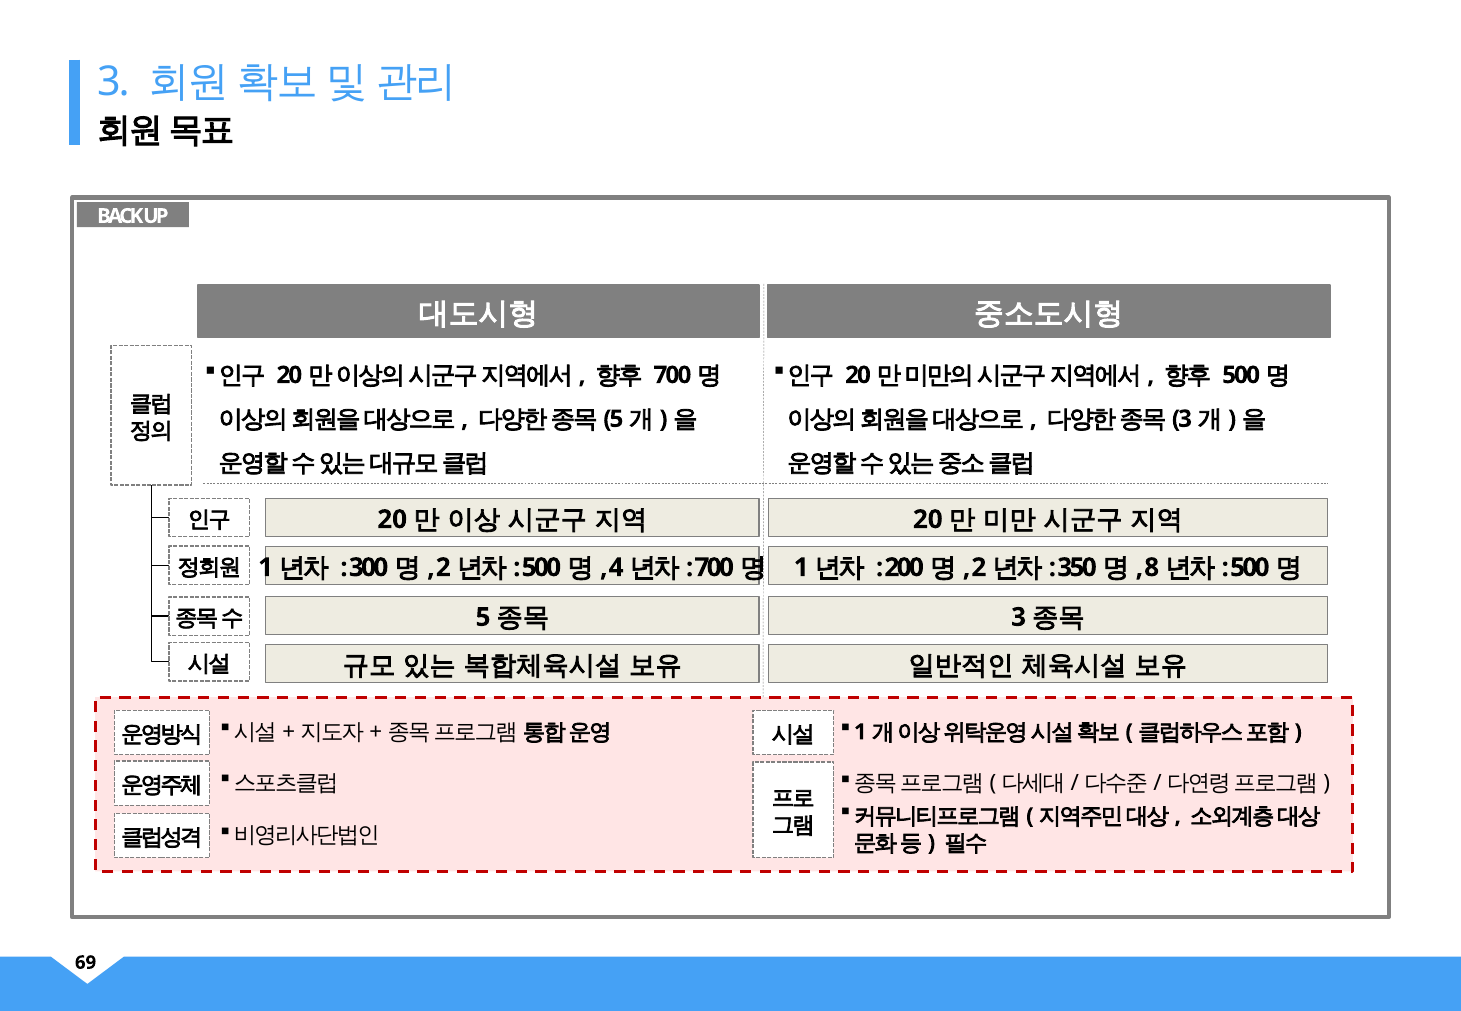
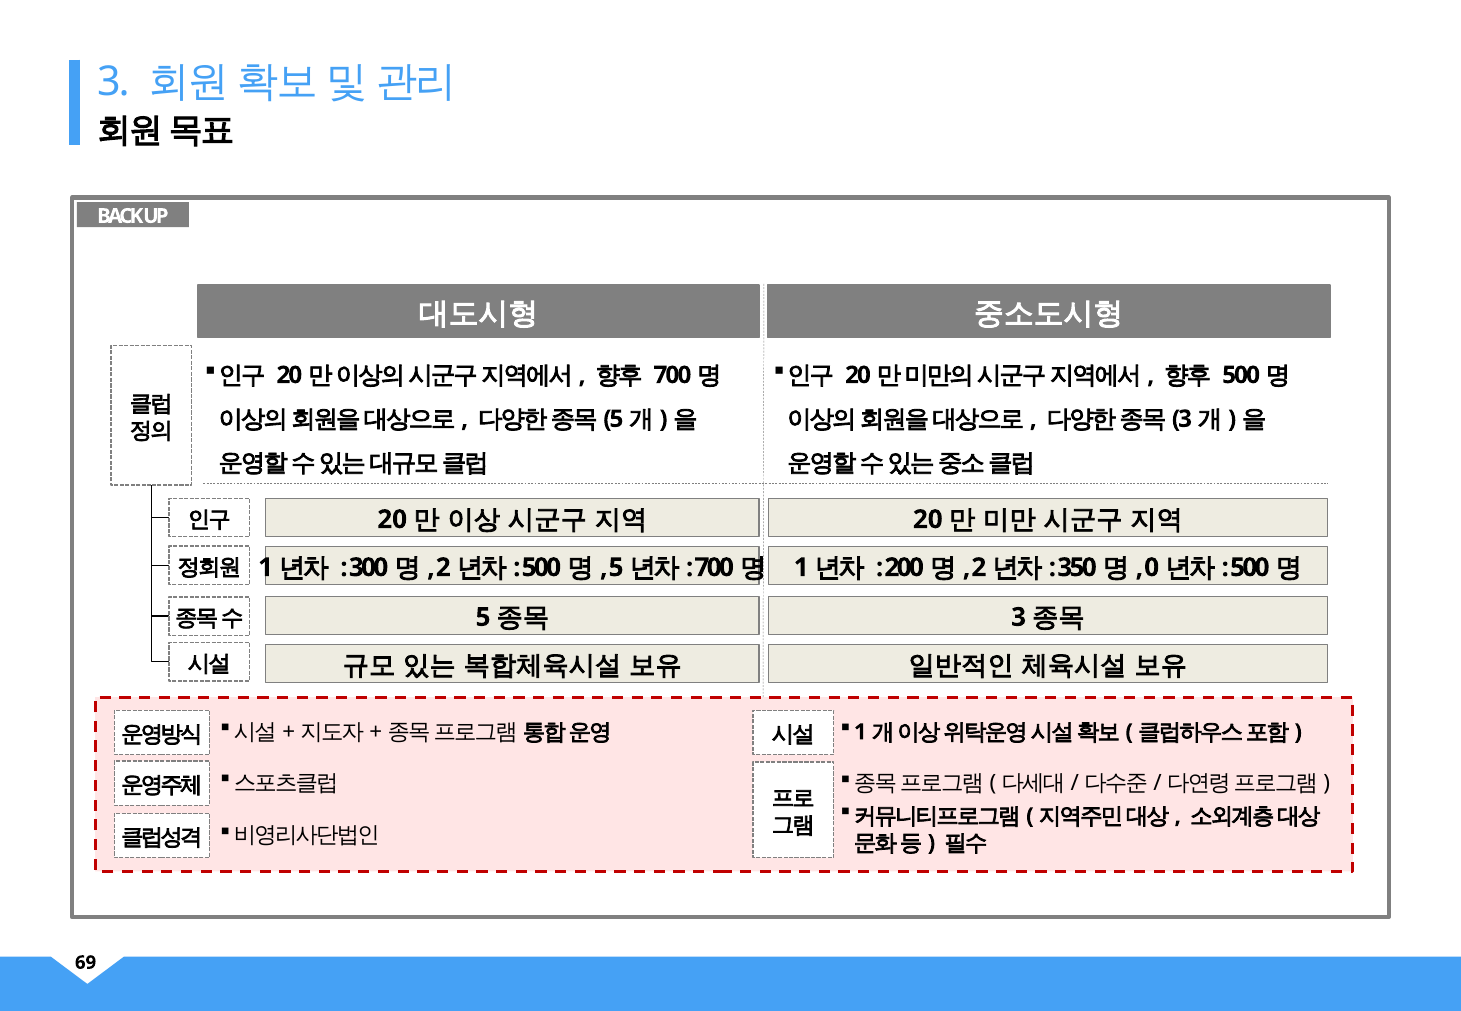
4 at (616, 568): 4 -> 5
8: 8 -> 0
